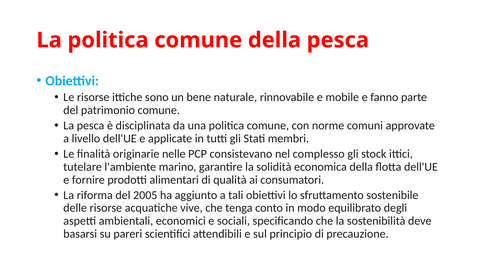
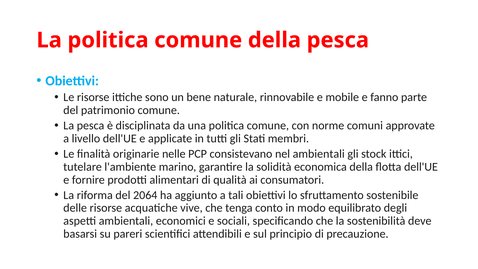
nel complesso: complesso -> ambientali
2005: 2005 -> 2064
